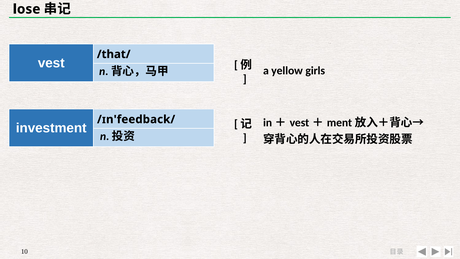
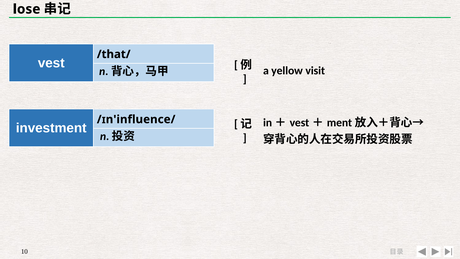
girls: girls -> visit
/ɪn'feedback/: /ɪn'feedback/ -> /ɪn'influence/
